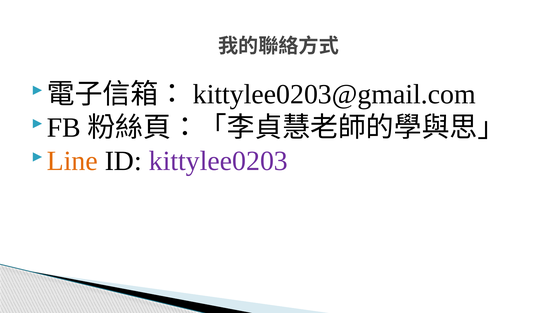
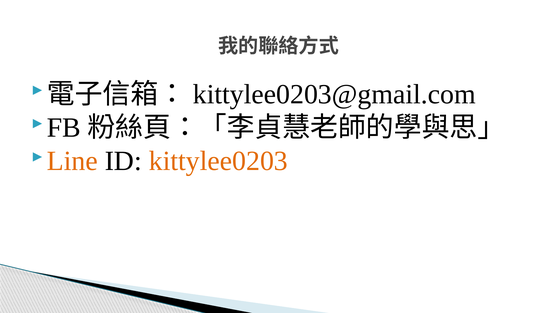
kittylee0203 colour: purple -> orange
